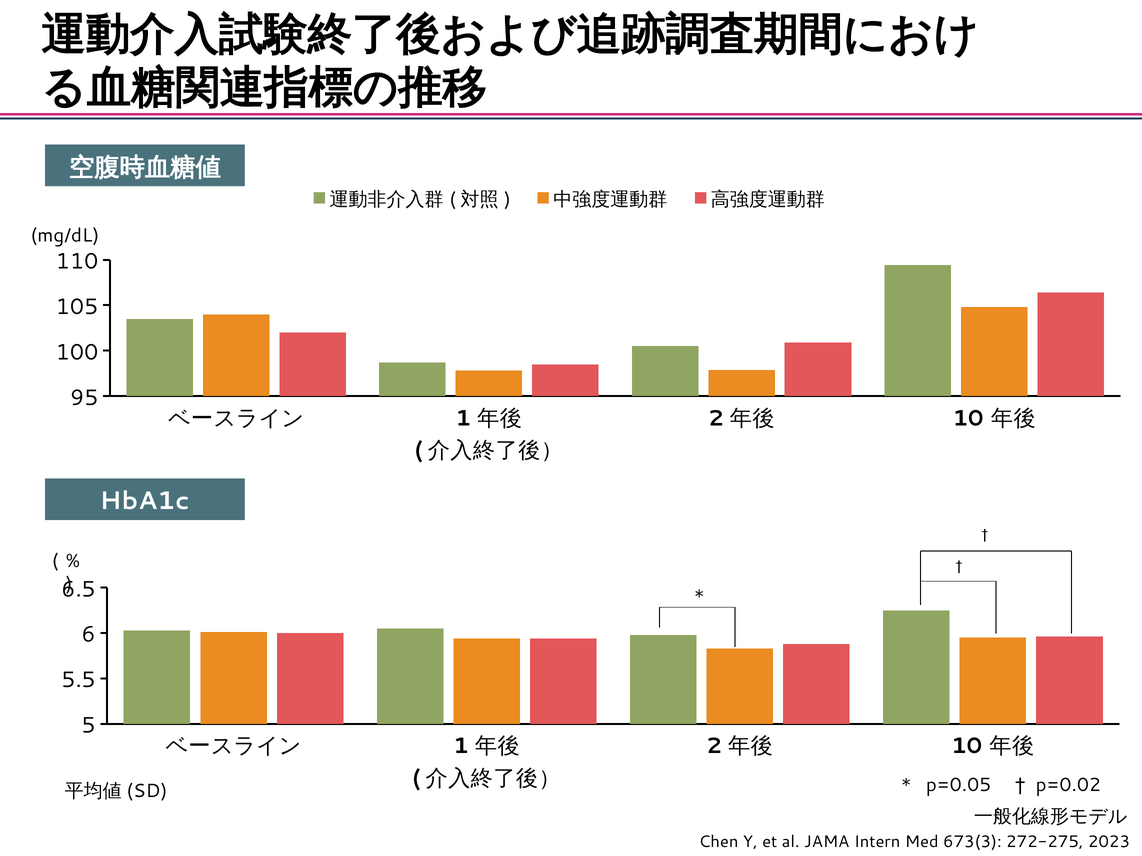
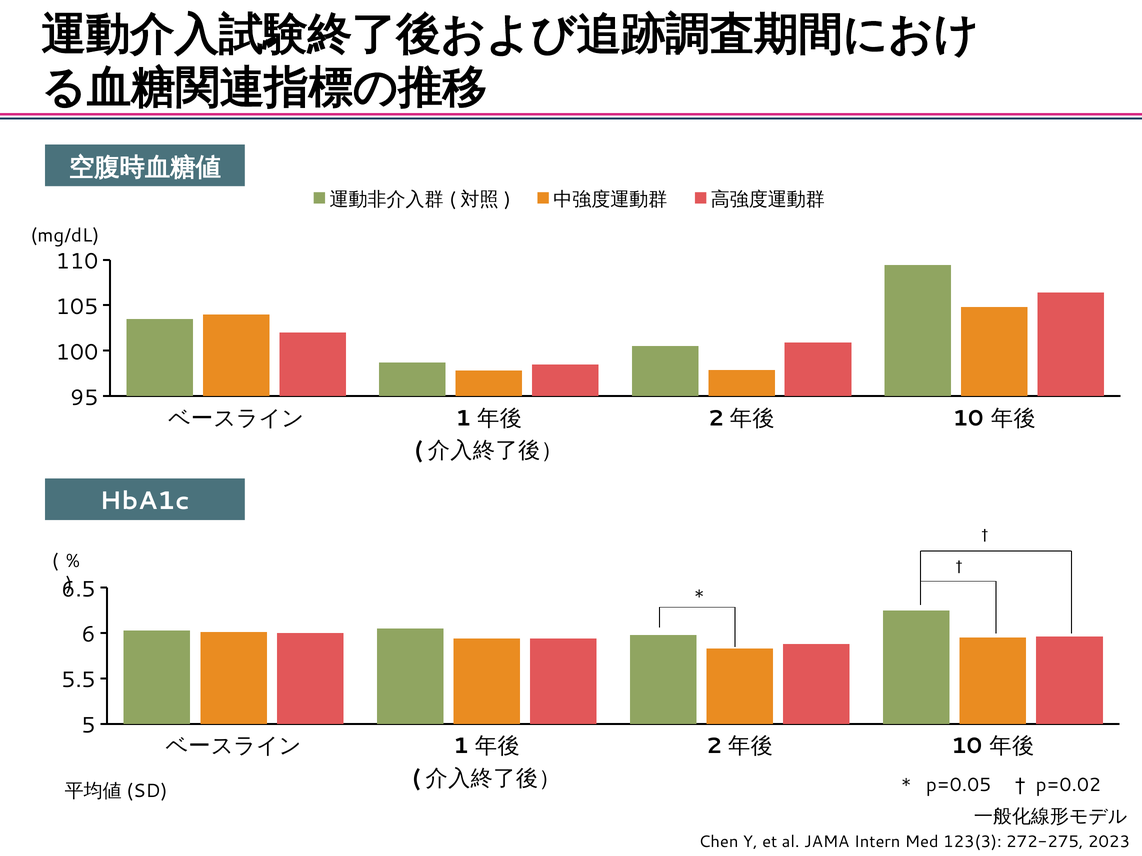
673(3: 673(3 -> 123(3
